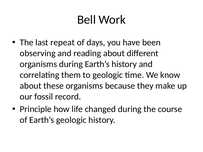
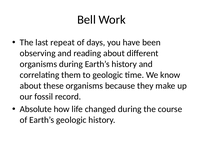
Principle: Principle -> Absolute
